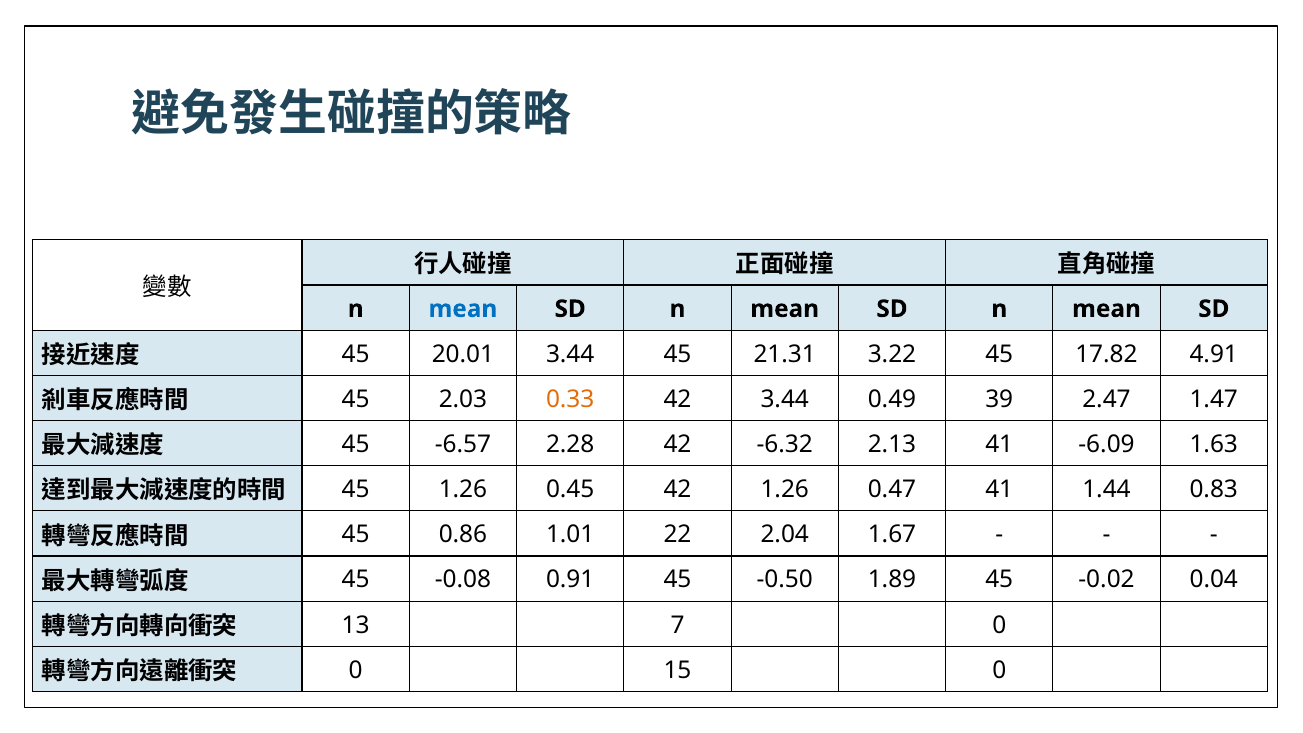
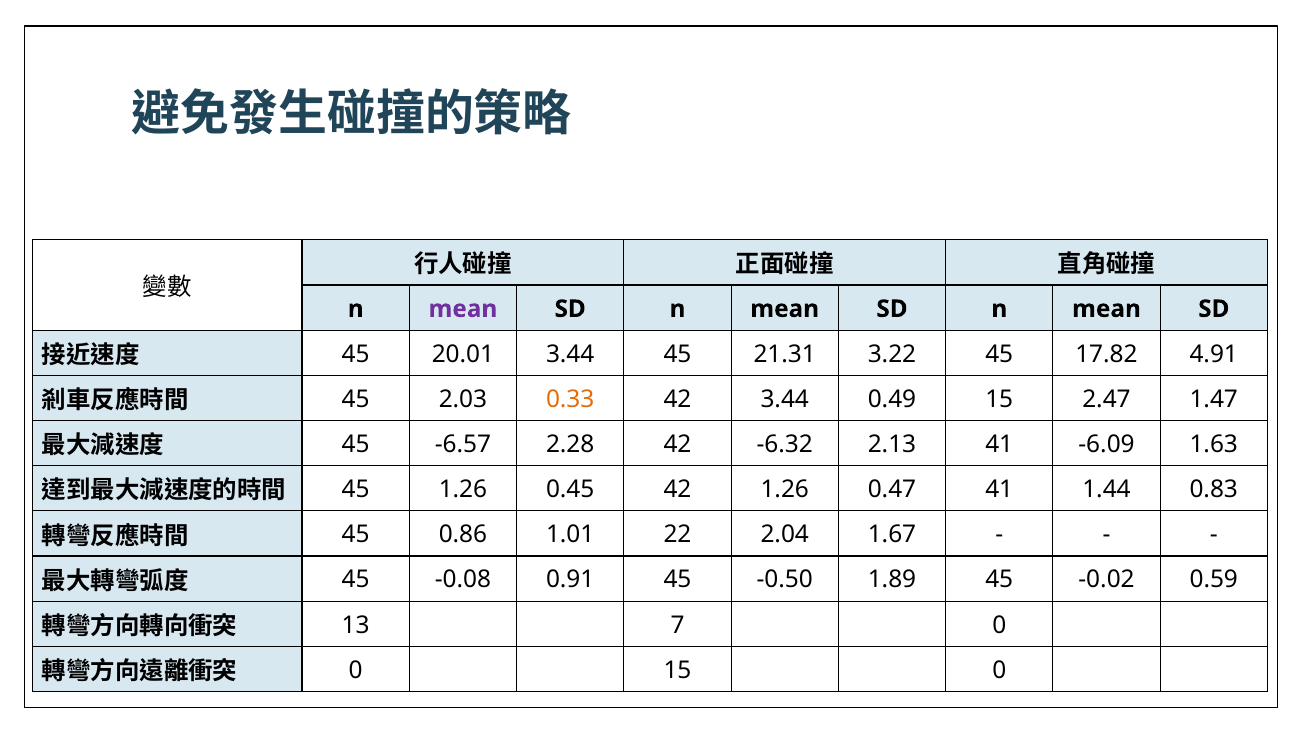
mean at (463, 309) colour: blue -> purple
0.49 39: 39 -> 15
0.04: 0.04 -> 0.59
